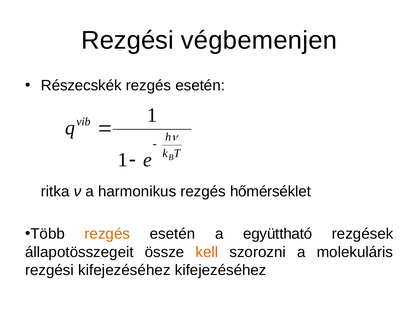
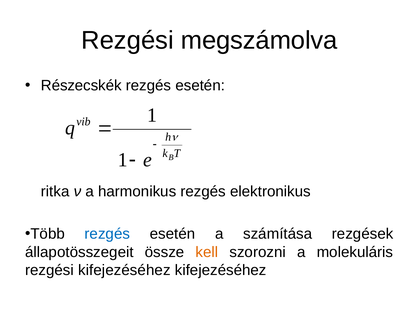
végbemenjen: végbemenjen -> megszámolva
hőmérséklet: hőmérséklet -> elektronikus
rezgés at (107, 234) colour: orange -> blue
együttható: együttható -> számítása
